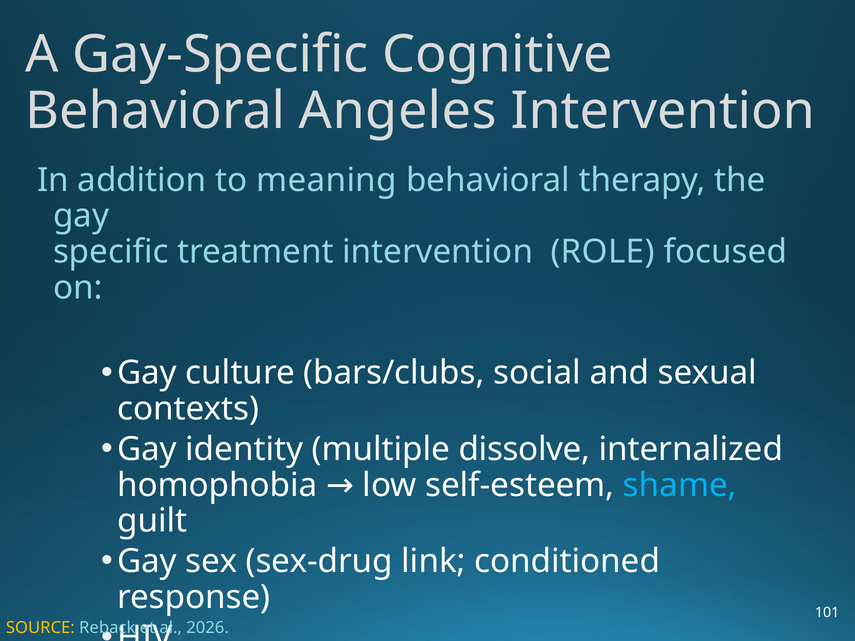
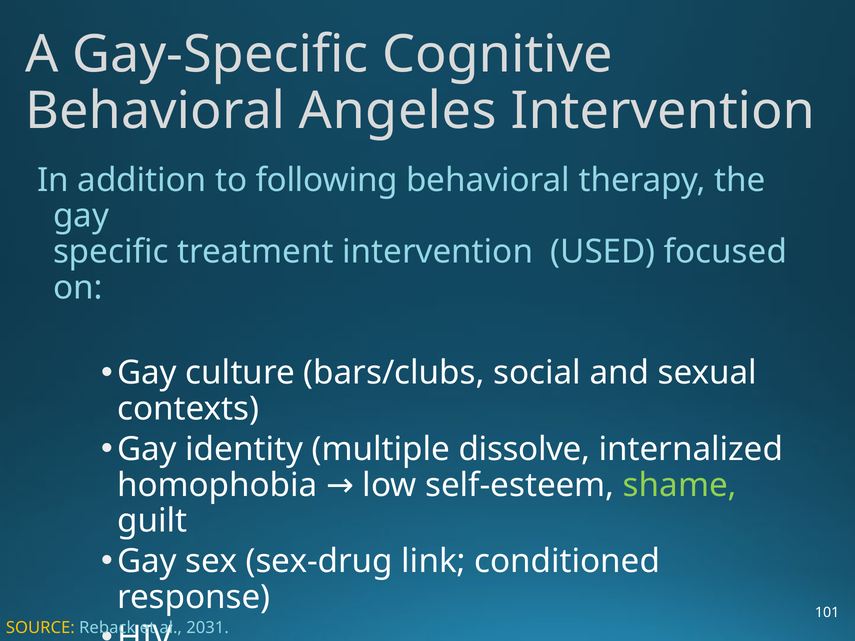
meaning: meaning -> following
ROLE: ROLE -> USED
shame colour: light blue -> light green
2026: 2026 -> 2031
